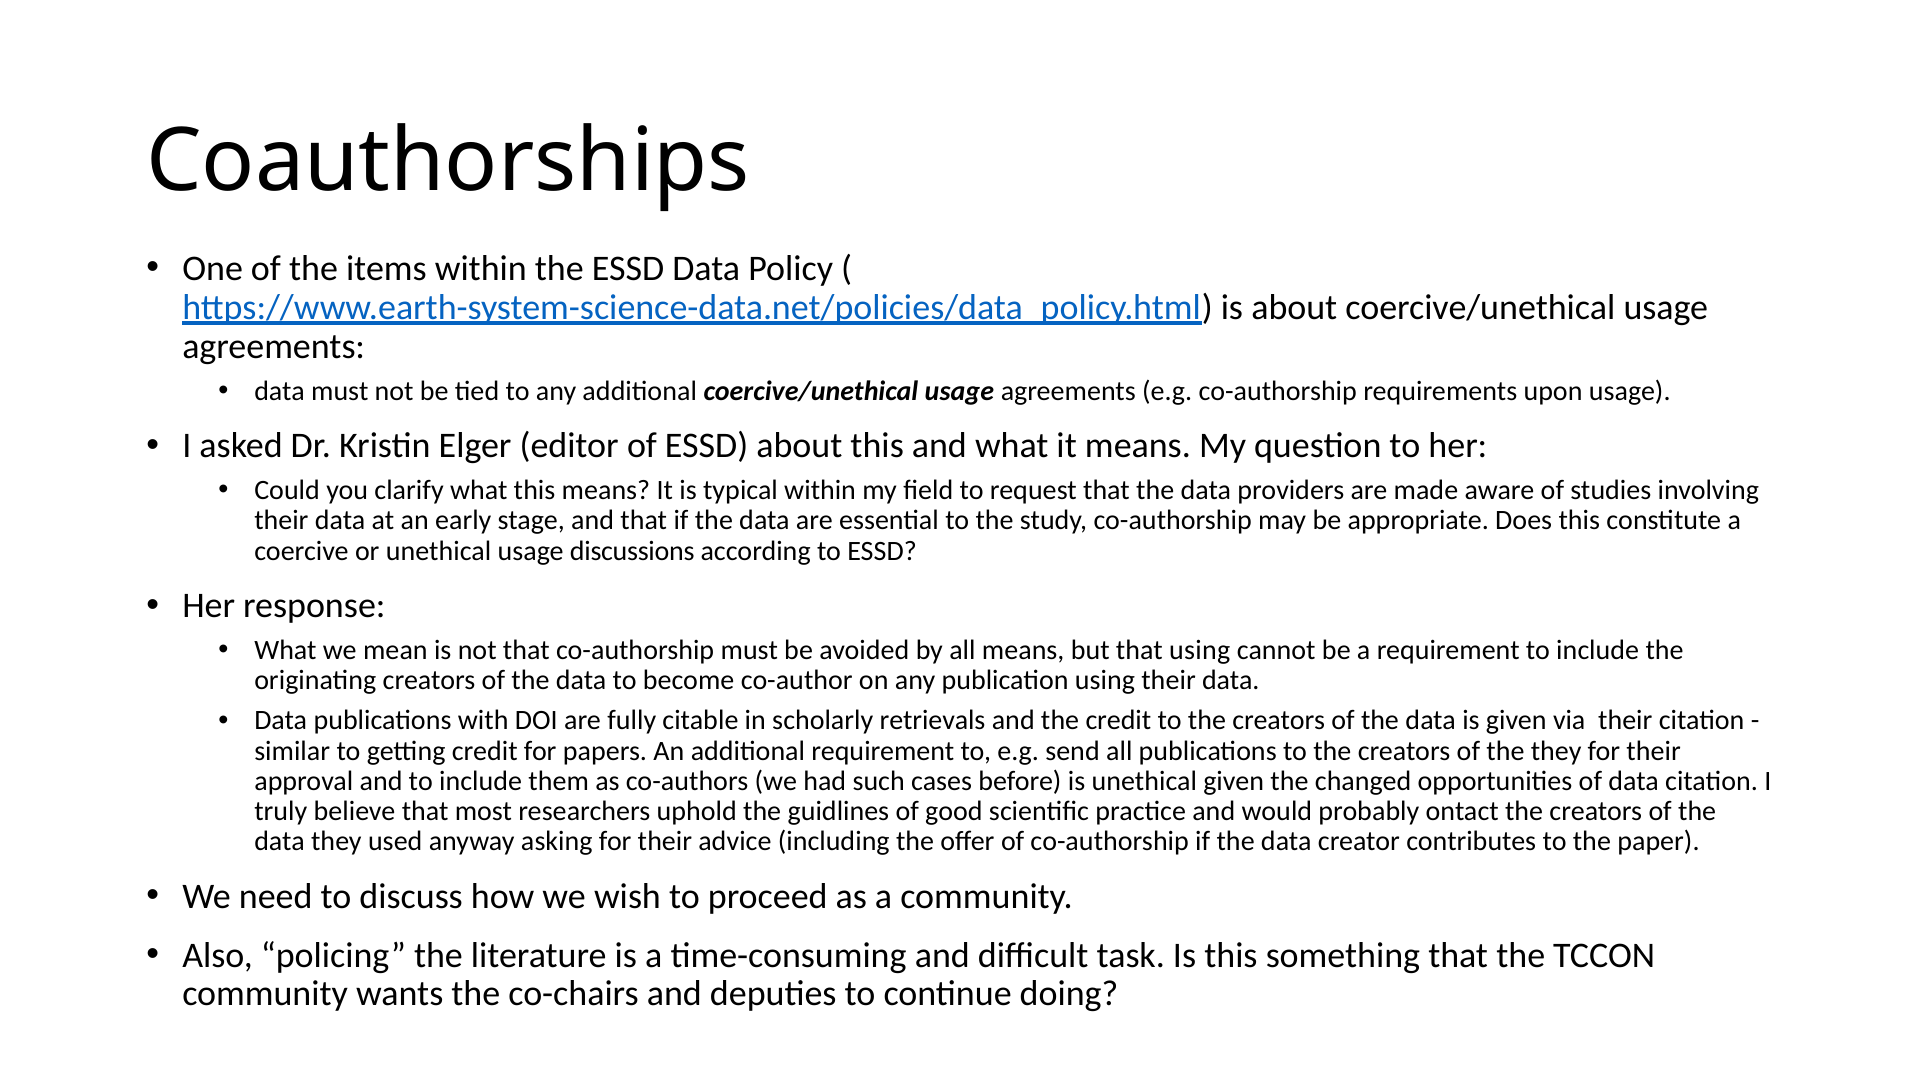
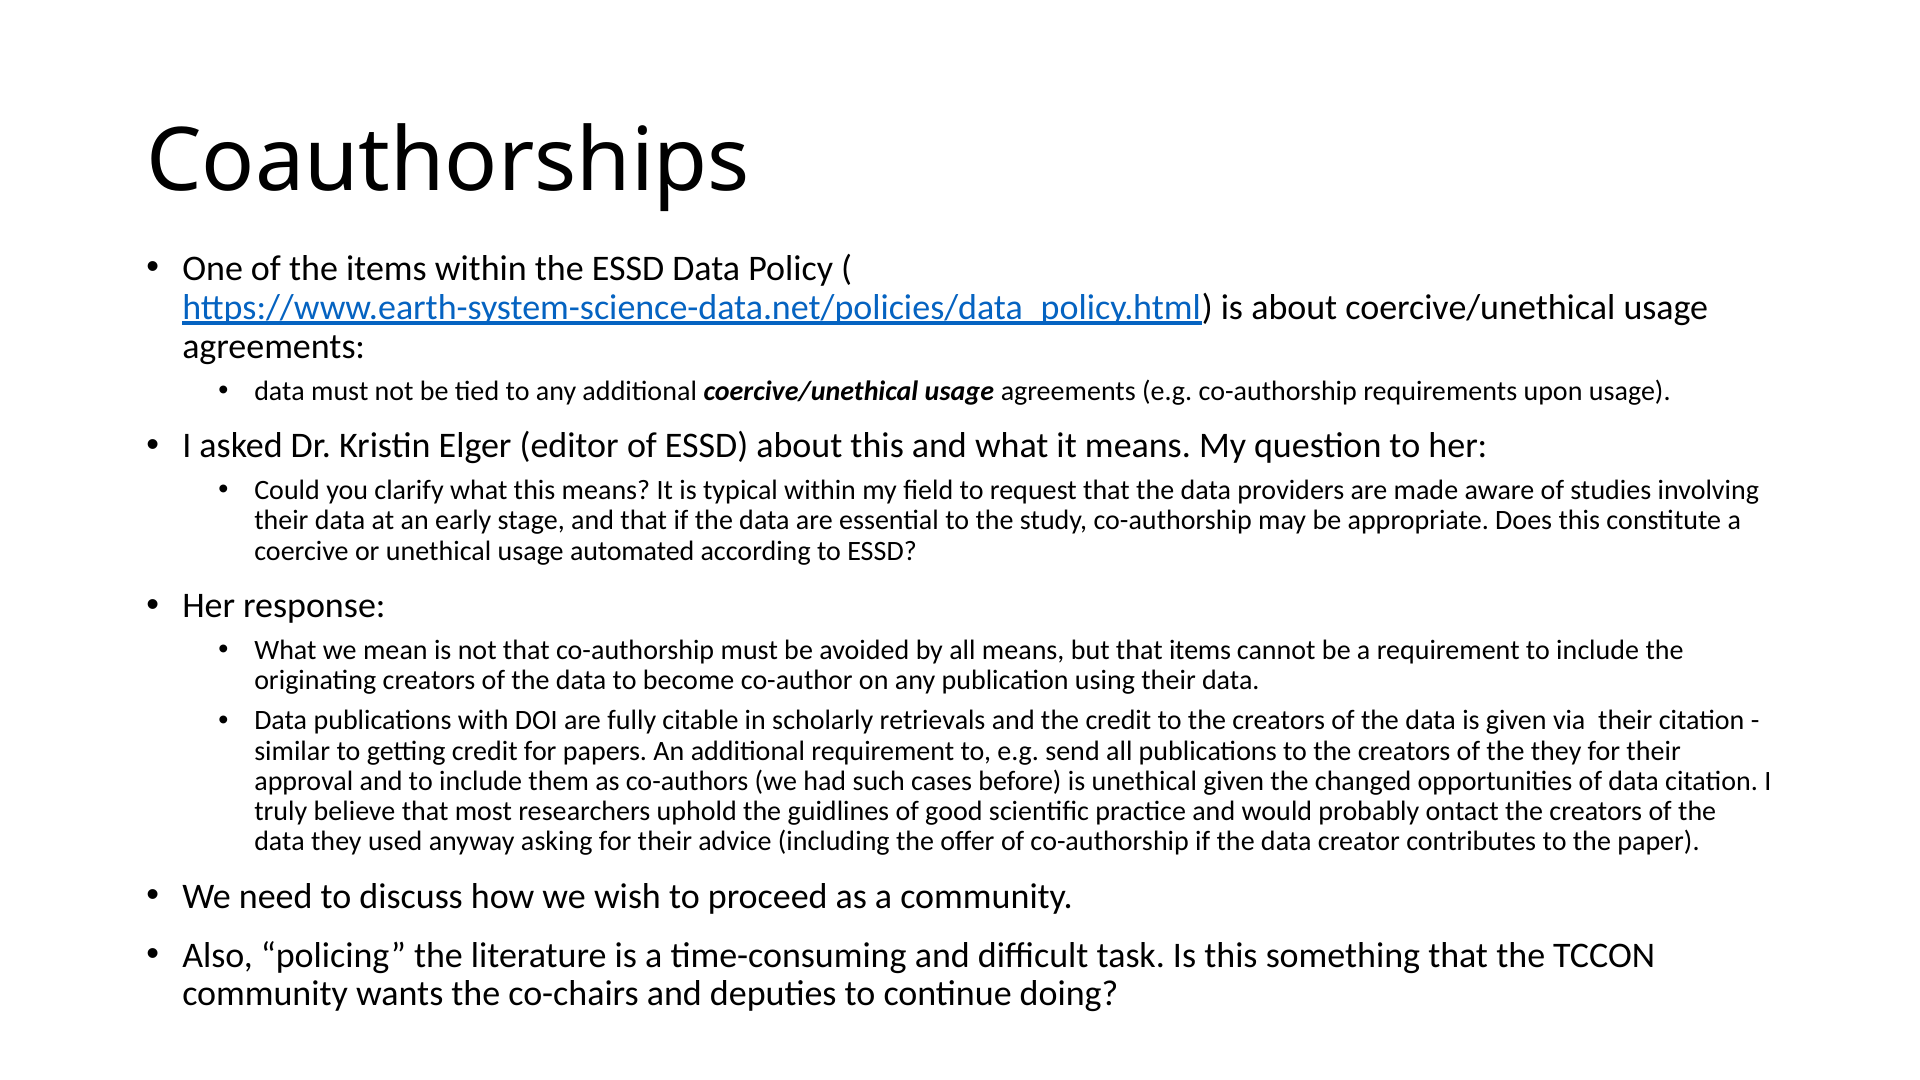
discussions: discussions -> automated
that using: using -> items
